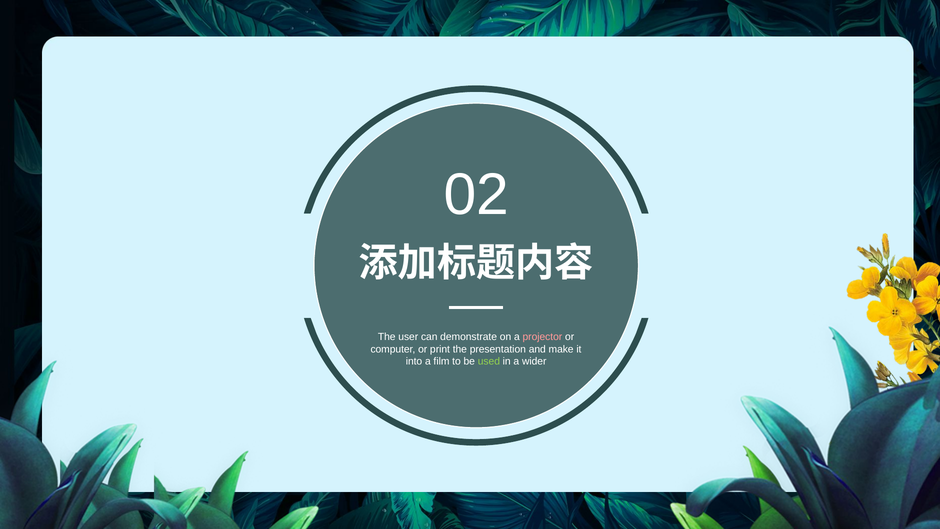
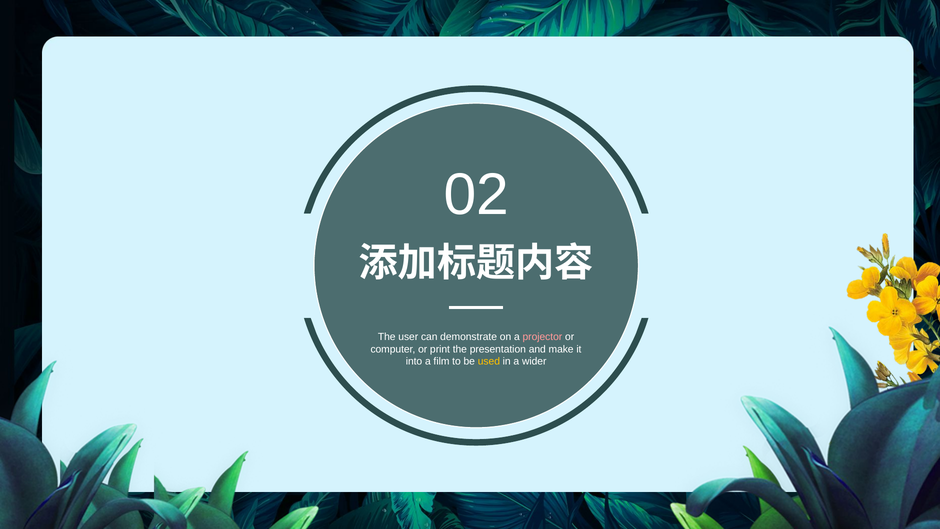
used colour: light green -> yellow
